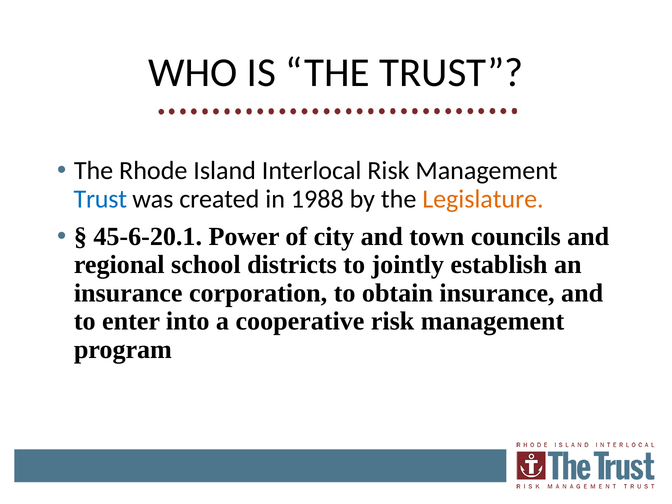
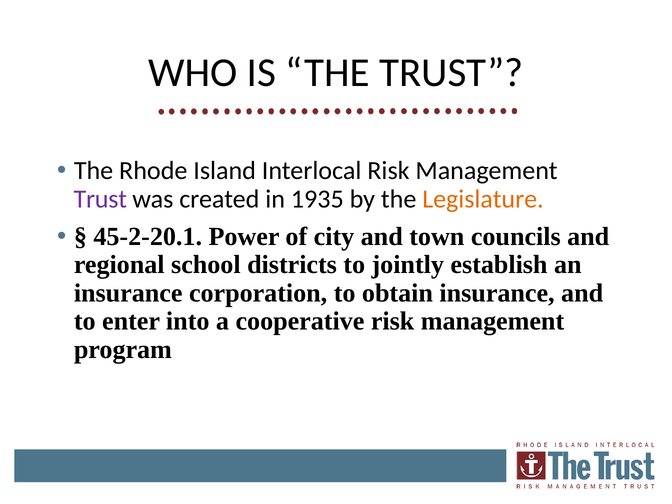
Trust at (100, 199) colour: blue -> purple
1988: 1988 -> 1935
45-6-20.1: 45-6-20.1 -> 45-2-20.1
